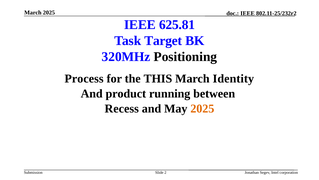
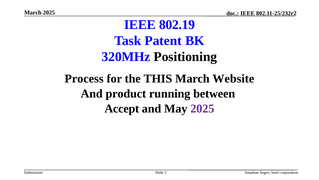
625.81: 625.81 -> 802.19
Target: Target -> Patent
Identity: Identity -> Website
Recess: Recess -> Accept
2025 at (202, 108) colour: orange -> purple
